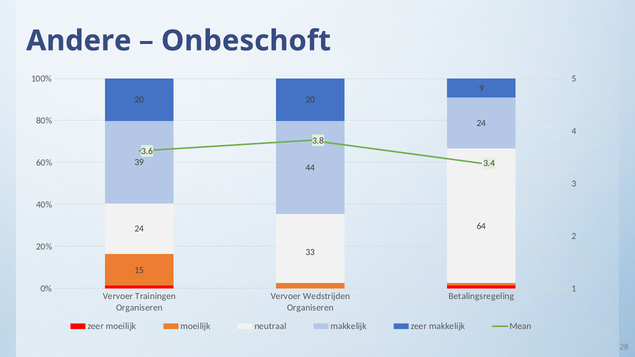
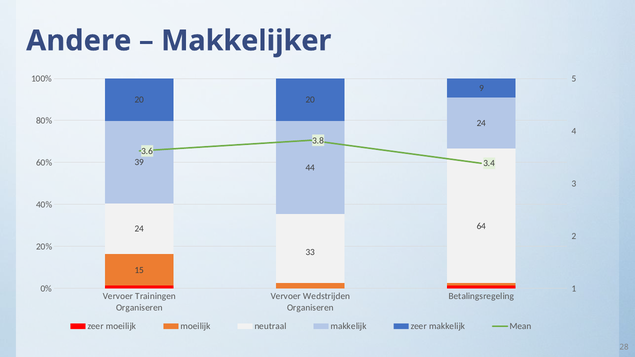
Onbeschoft: Onbeschoft -> Makkelijker
